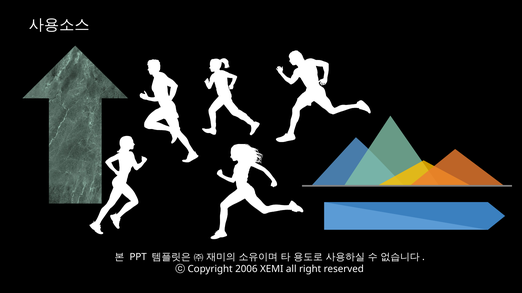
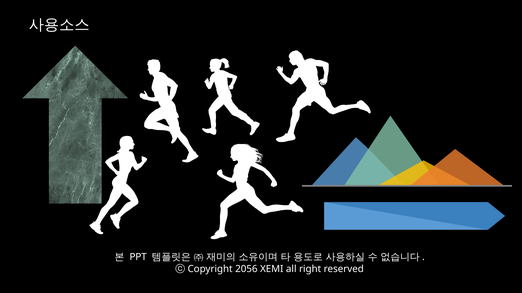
2006: 2006 -> 2056
